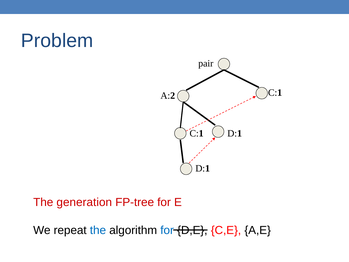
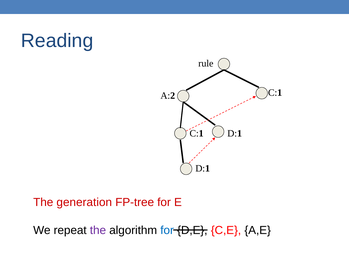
Problem: Problem -> Reading
pair: pair -> rule
the at (98, 230) colour: blue -> purple
